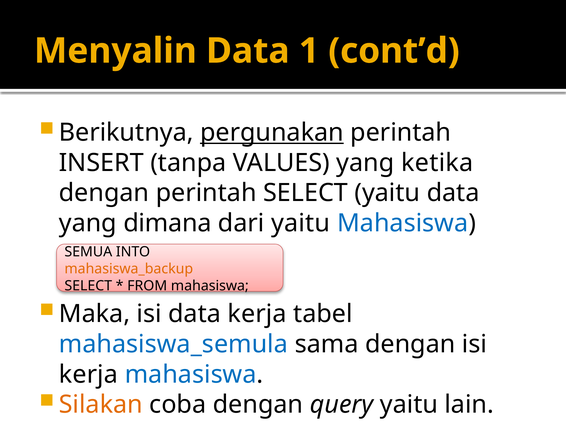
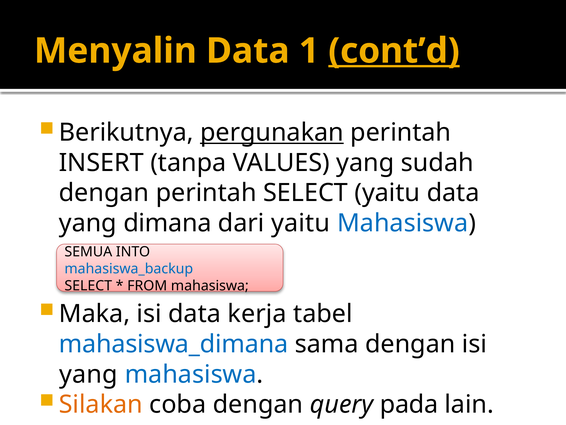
cont’d underline: none -> present
ketika: ketika -> sudah
mahasiswa_backup colour: orange -> blue
mahasiswa_semula: mahasiswa_semula -> mahasiswa_dimana
kerja at (88, 374): kerja -> yang
query yaitu: yaitu -> pada
